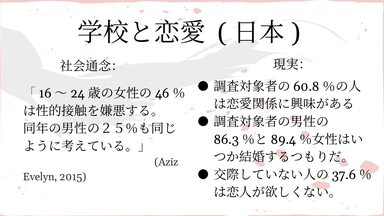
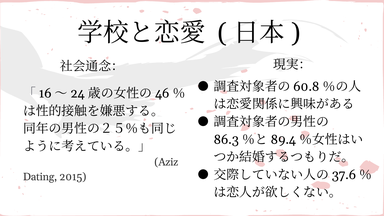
Evelyn: Evelyn -> Dating
